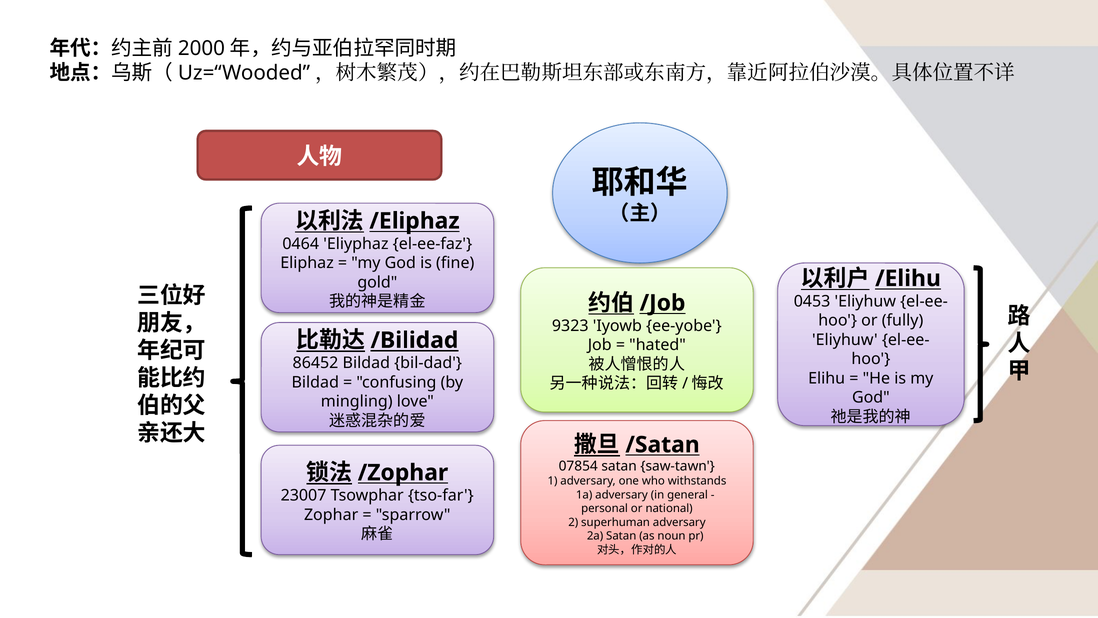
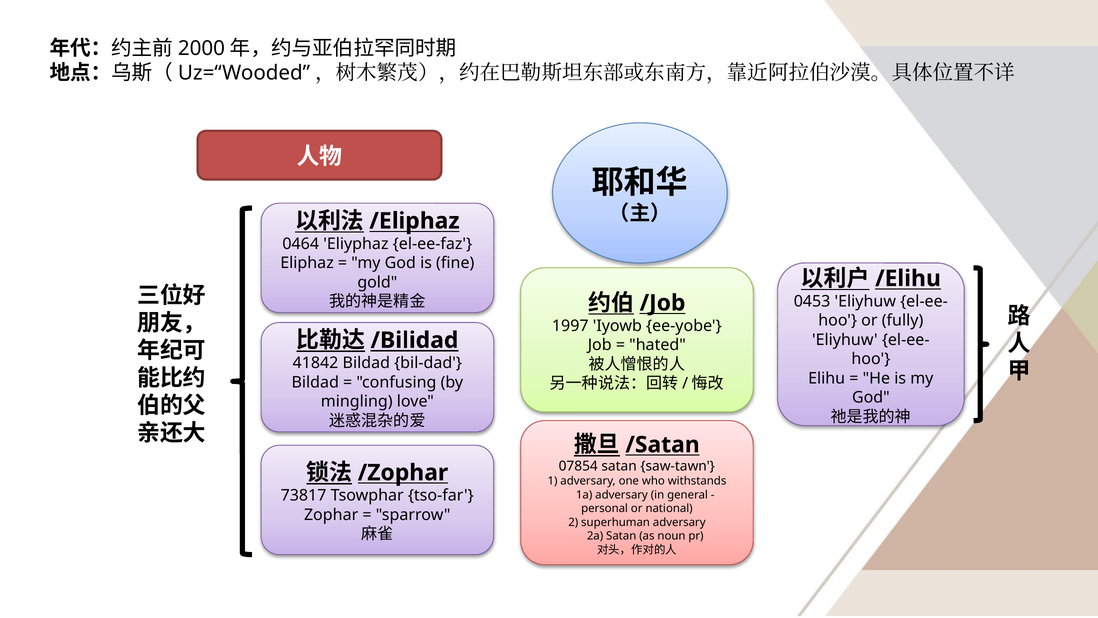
9323: 9323 -> 1997
86452: 86452 -> 41842
23007: 23007 -> 73817
